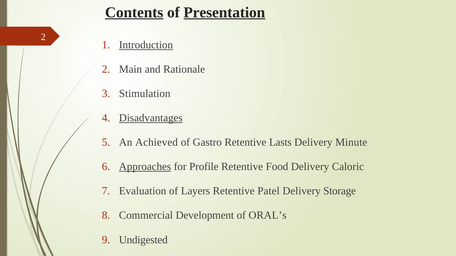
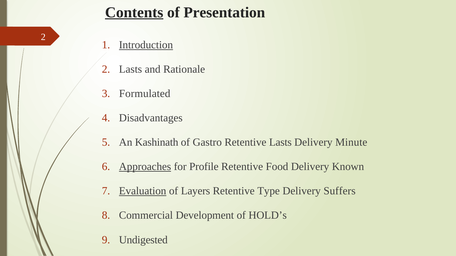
Presentation underline: present -> none
2 Main: Main -> Lasts
Stimulation: Stimulation -> Formulated
Disadvantages underline: present -> none
Achieved: Achieved -> Kashinath
Caloric: Caloric -> Known
Evaluation underline: none -> present
Patel: Patel -> Type
Storage: Storage -> Suffers
ORAL’s: ORAL’s -> HOLD’s
